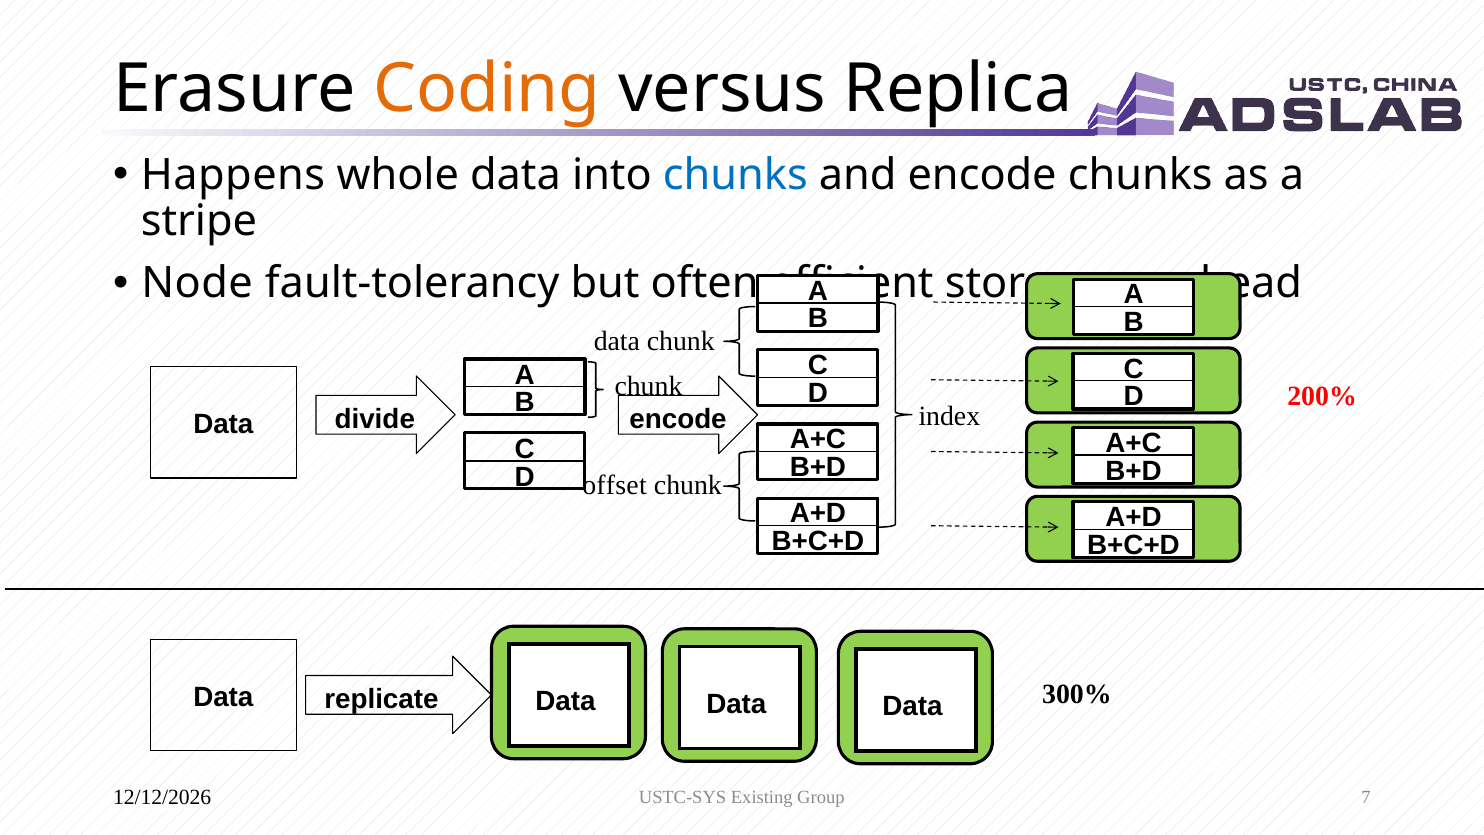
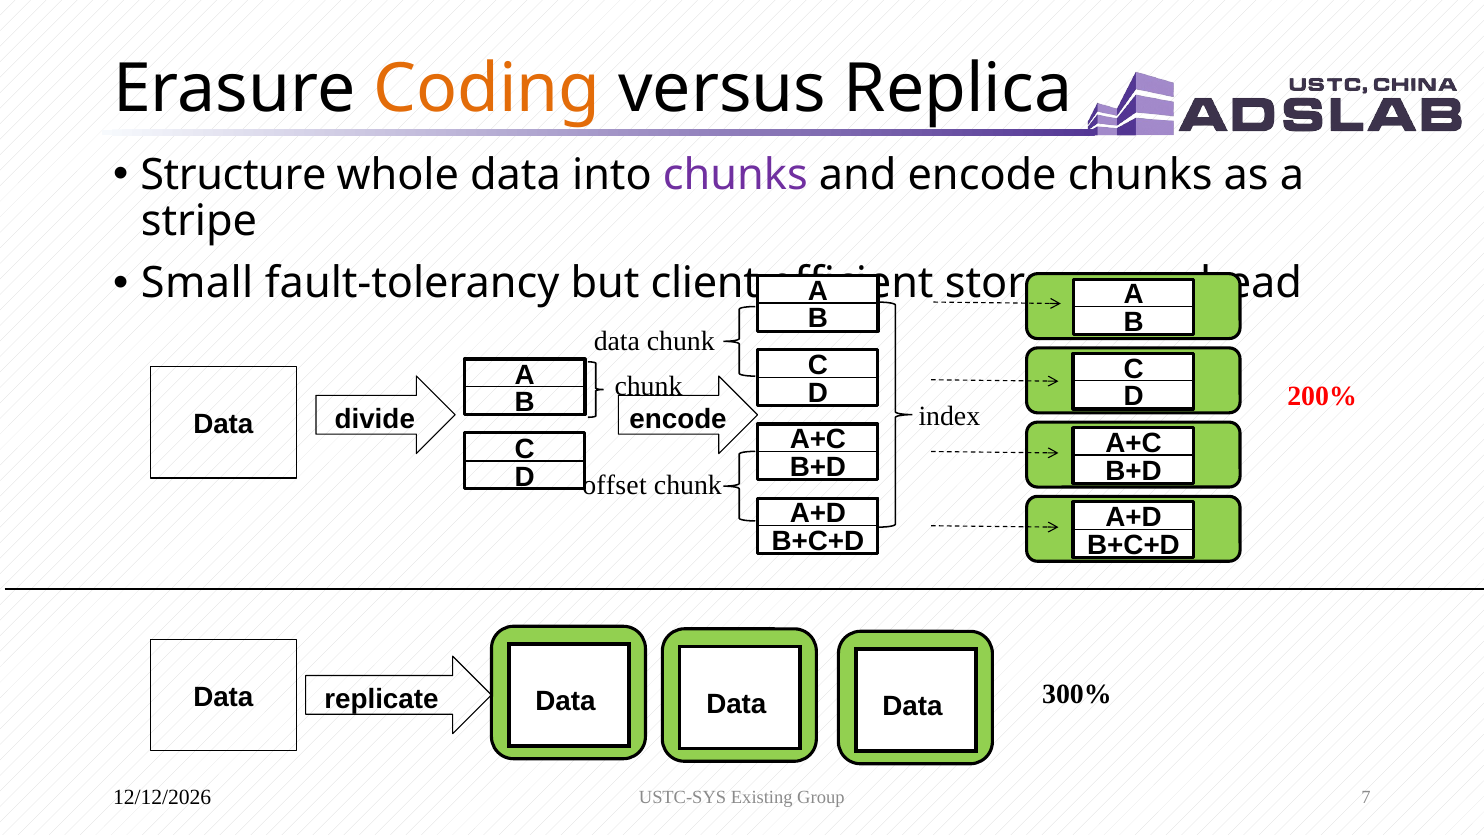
Happens: Happens -> Structure
chunks at (735, 175) colour: blue -> purple
Node: Node -> Small
often: often -> client
